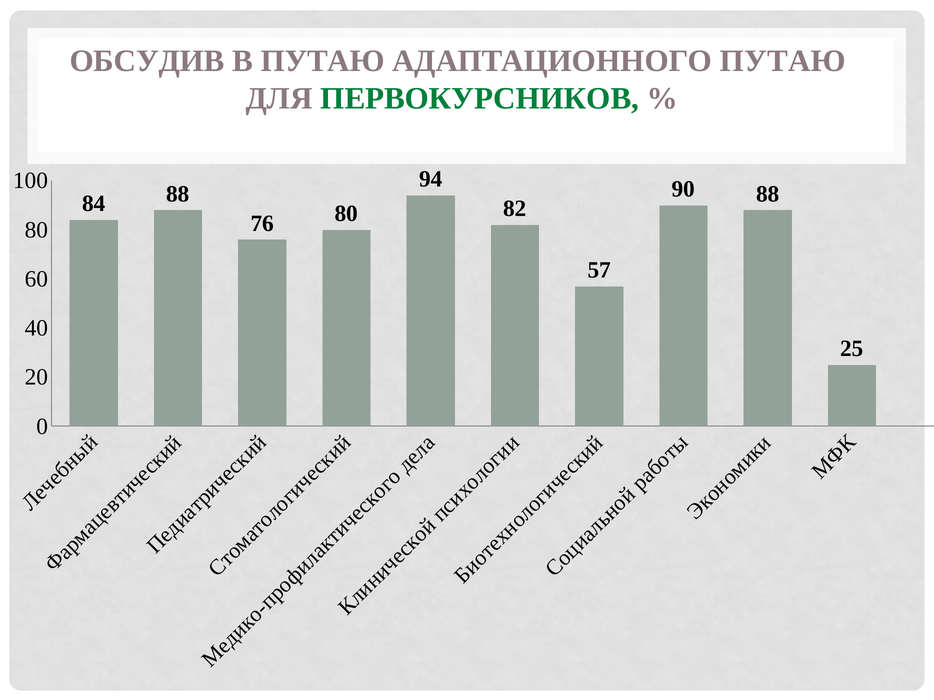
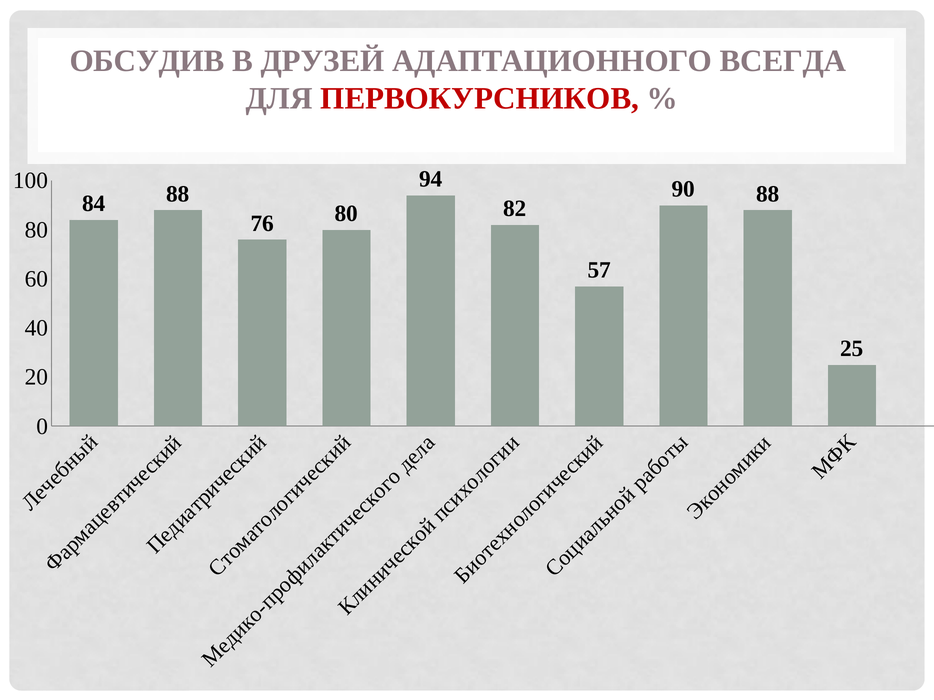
В ПУТАЮ: ПУТАЮ -> ДРУЗЕЙ
АДАПТАЦИОННОГО ПУТАЮ: ПУТАЮ -> ВСЕГДА
ПЕРВОКУРСНИКОВ colour: green -> red
